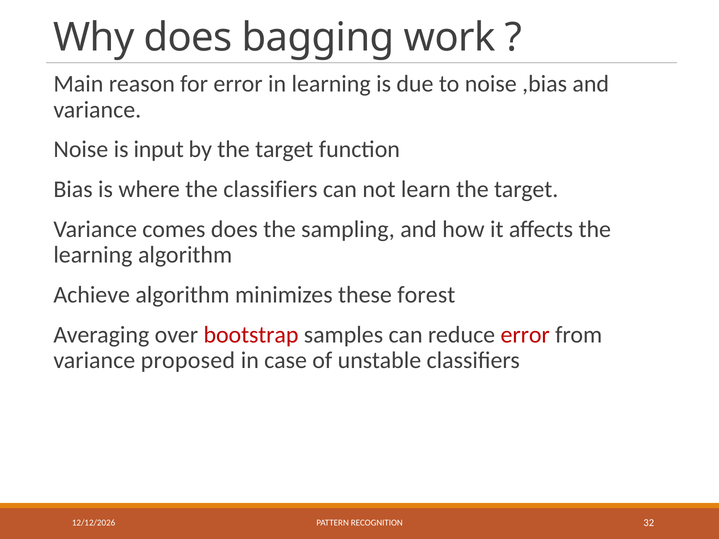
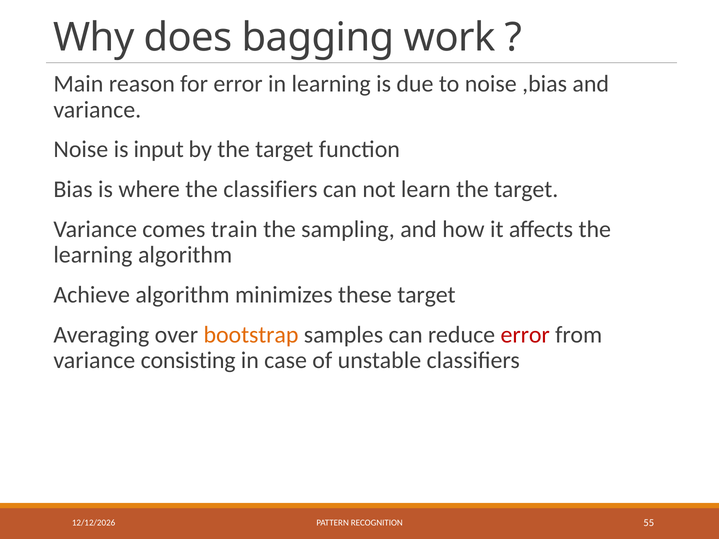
comes does: does -> train
these forest: forest -> target
bootstrap colour: red -> orange
proposed: proposed -> consisting
32: 32 -> 55
